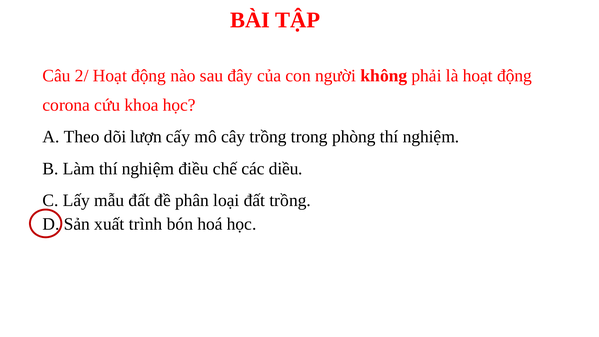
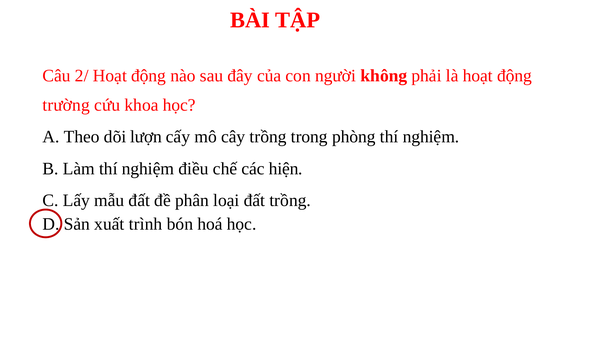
corona: corona -> trường
diều: diều -> hiện
